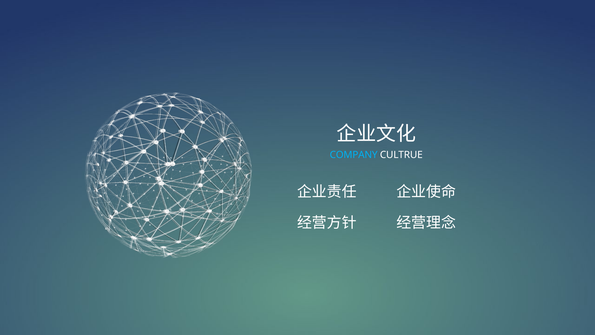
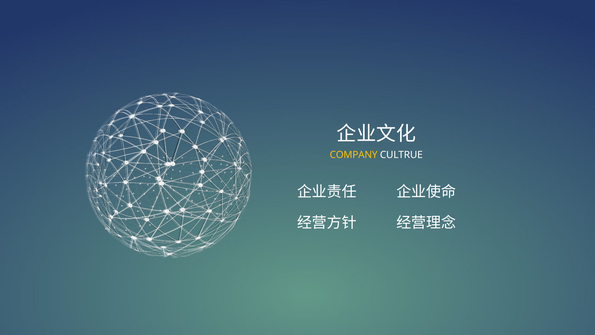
COMPANY colour: light blue -> yellow
